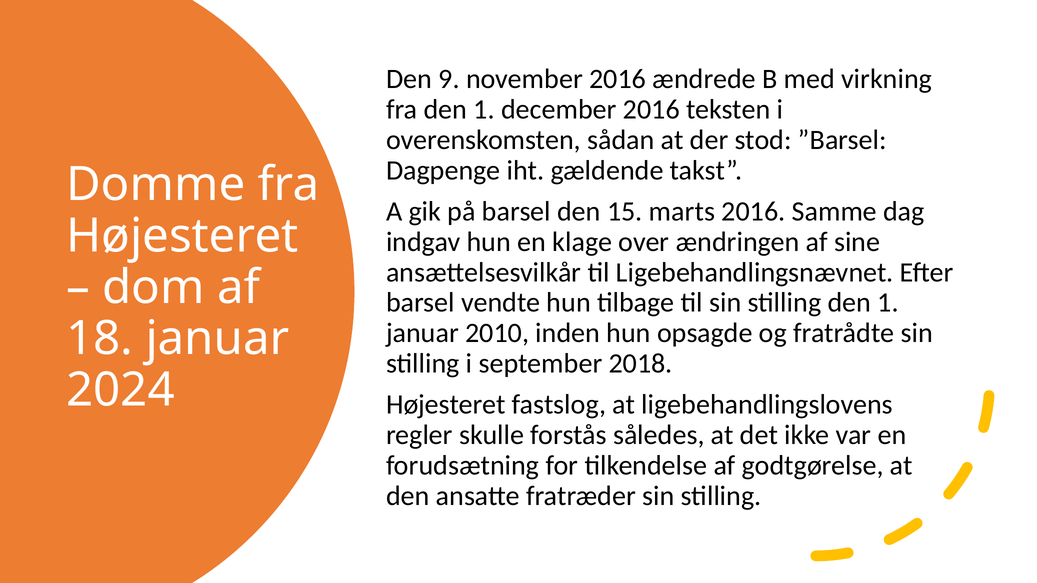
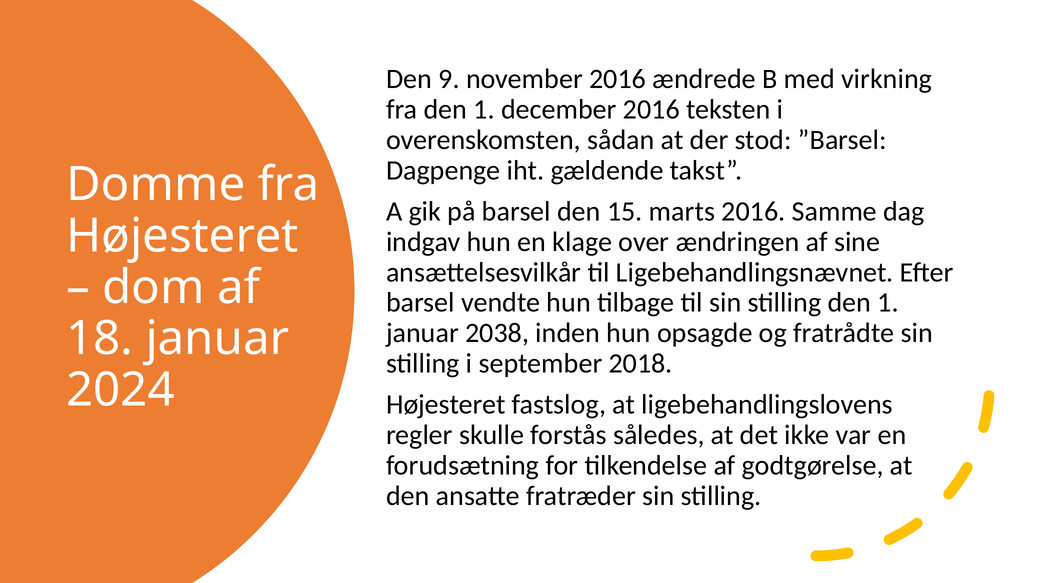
2010: 2010 -> 2038
